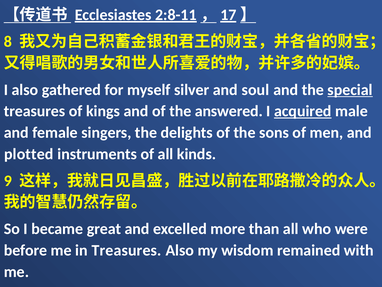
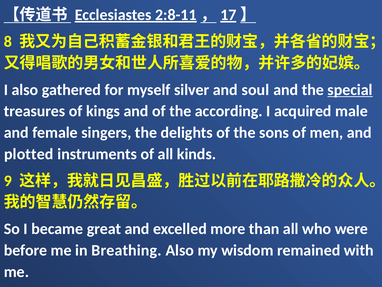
answered: answered -> according
acquired underline: present -> none
in Treasures: Treasures -> Breathing
